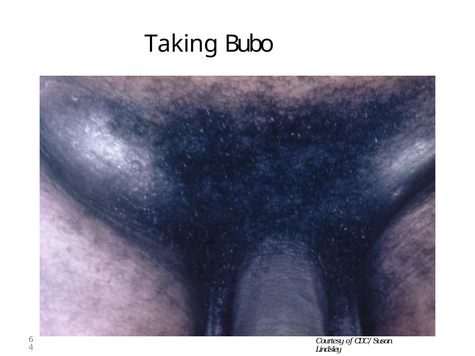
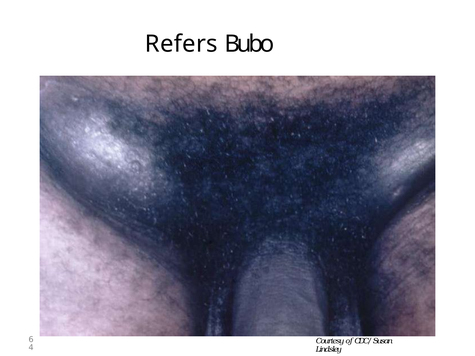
Taking: Taking -> Refers
